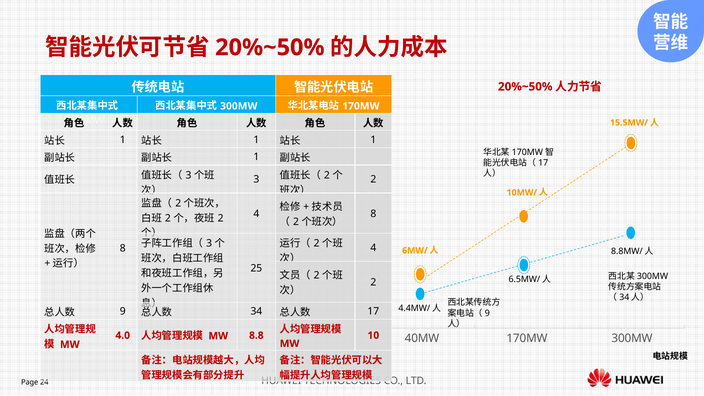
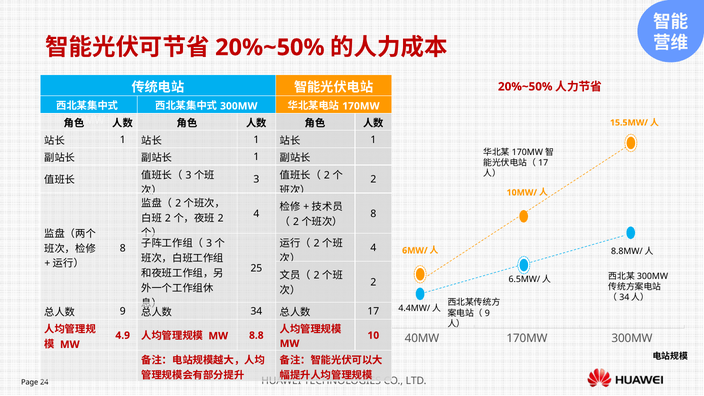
4.0: 4.0 -> 4.9
